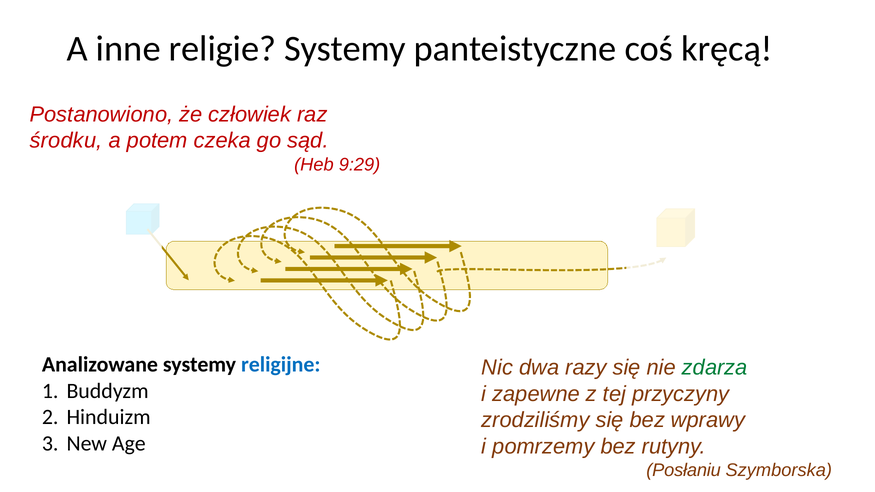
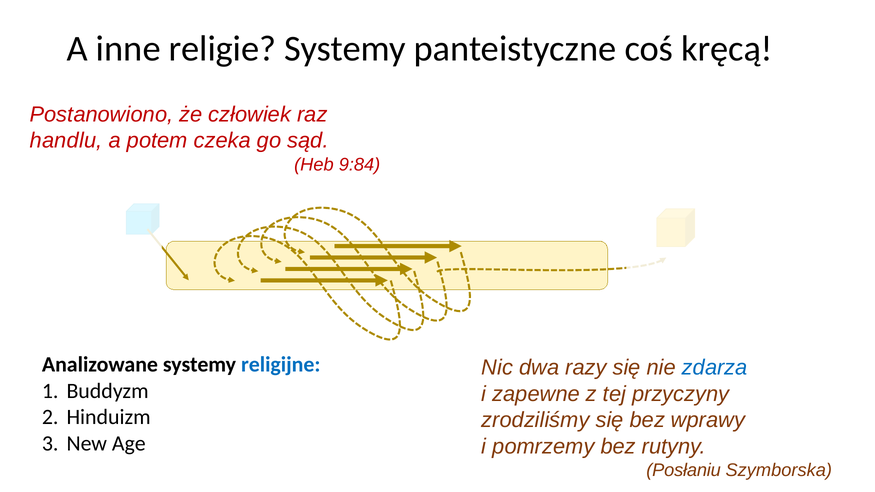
środku: środku -> handlu
9:29: 9:29 -> 9:84
zdarza colour: green -> blue
